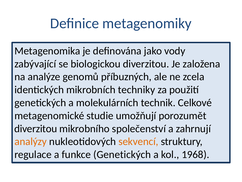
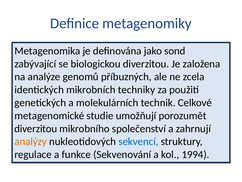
vody: vody -> sond
sekvencí colour: orange -> blue
funkce Genetických: Genetických -> Sekvenování
1968: 1968 -> 1994
